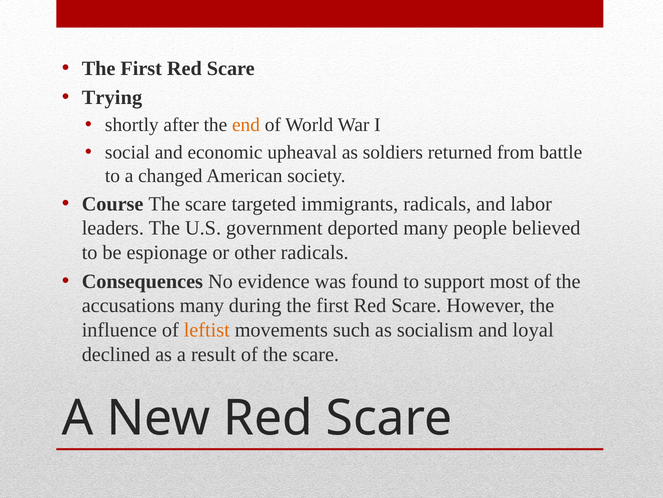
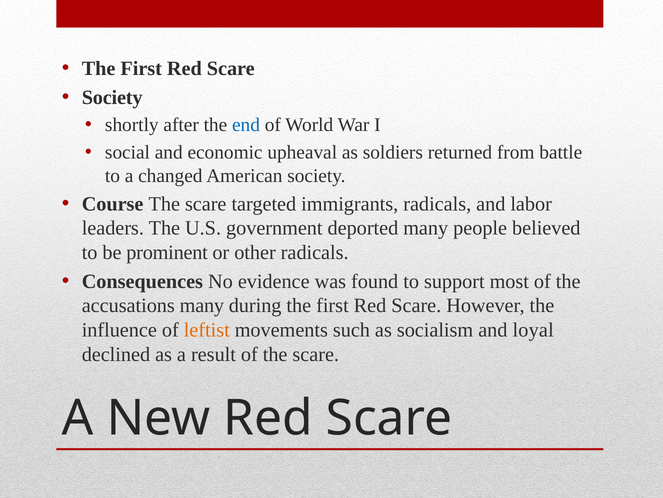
Trying at (112, 97): Trying -> Society
end colour: orange -> blue
espionage: espionage -> prominent
